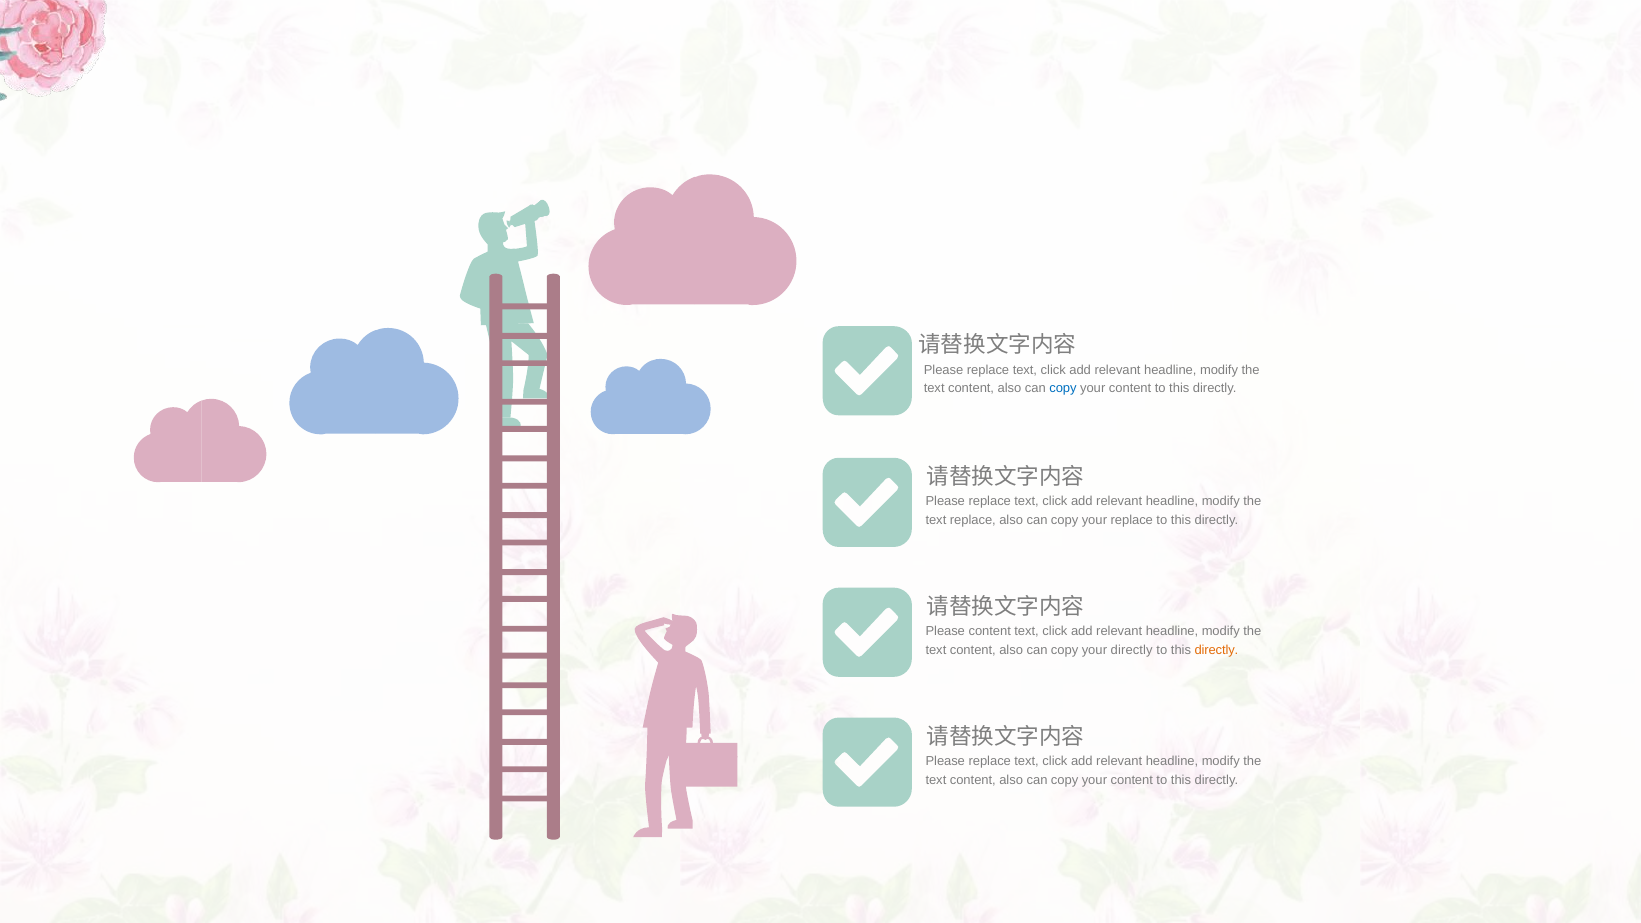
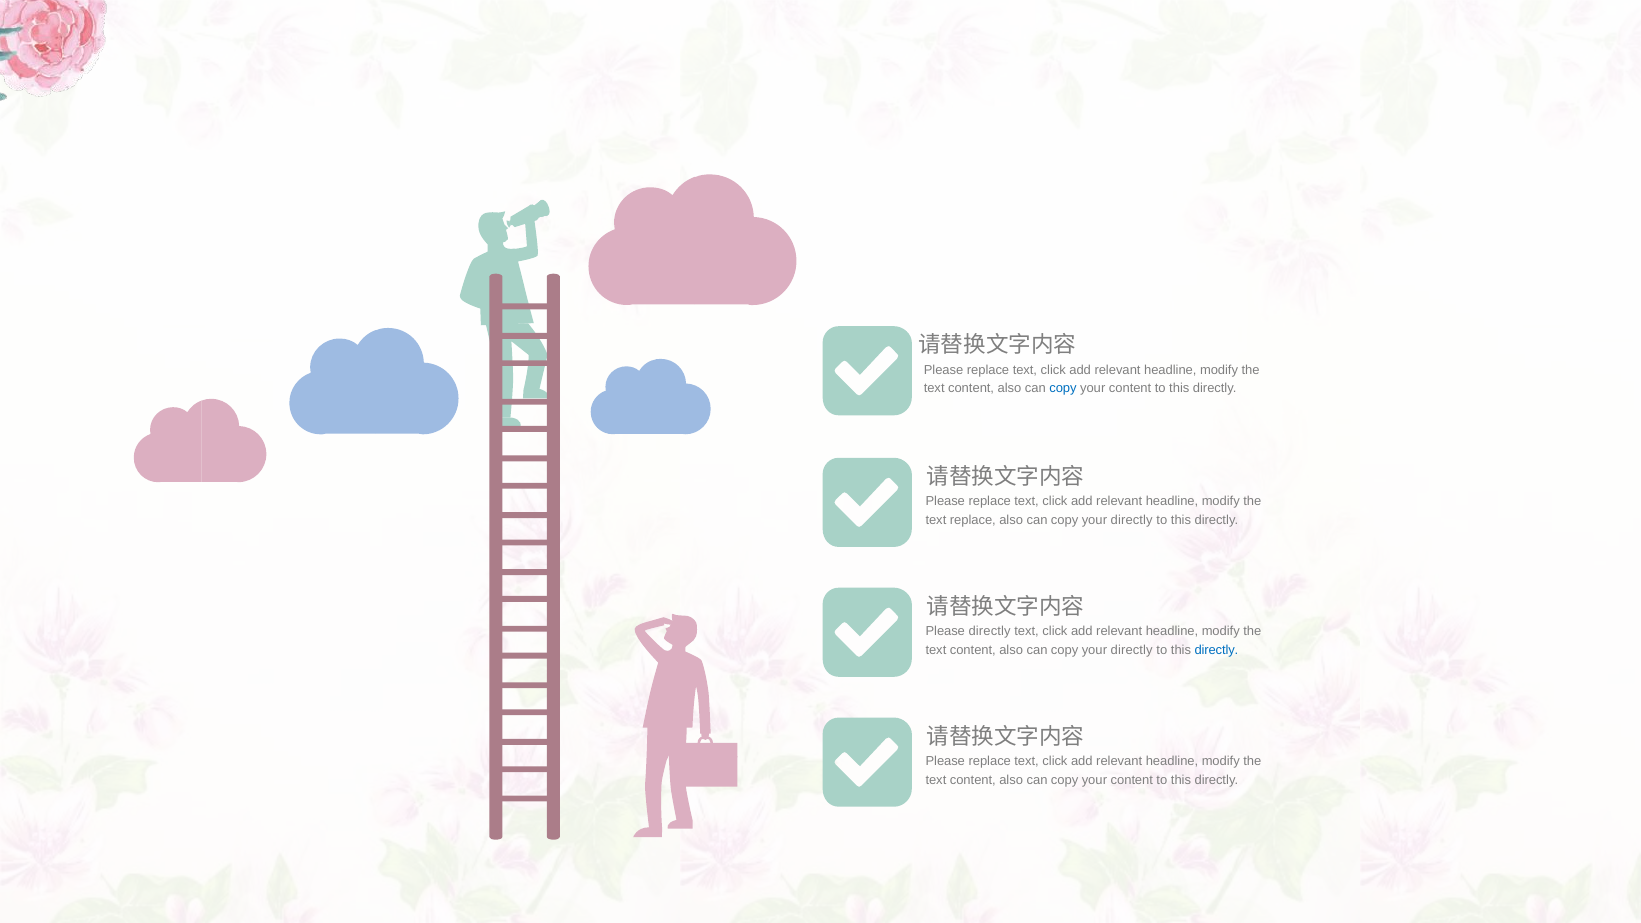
replace at (1132, 520): replace -> directly
Please content: content -> directly
directly at (1216, 650) colour: orange -> blue
